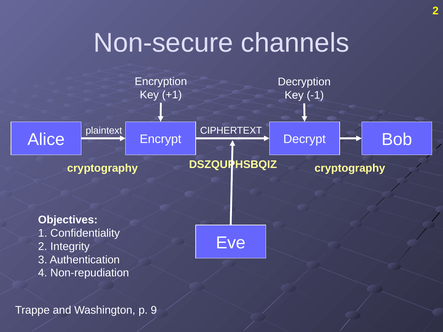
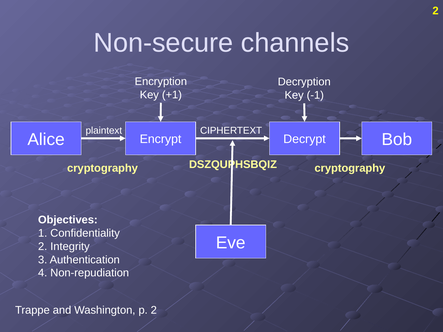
p 9: 9 -> 2
